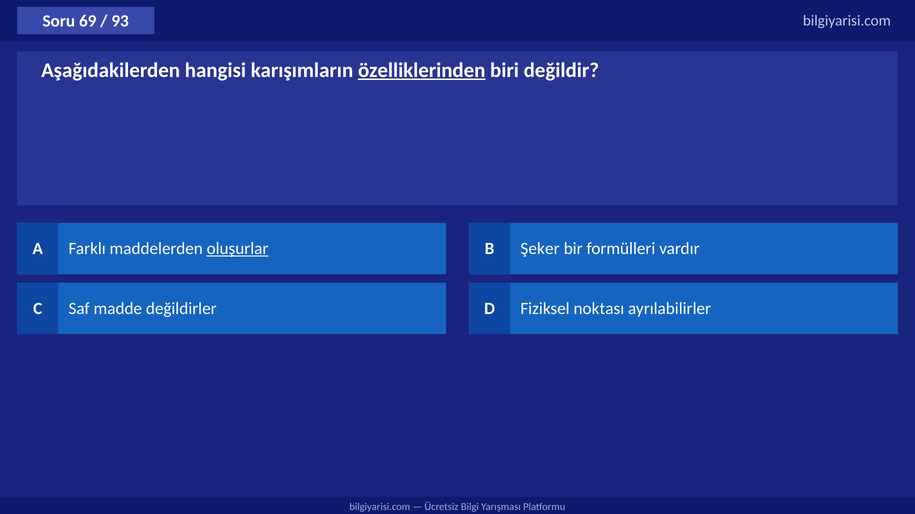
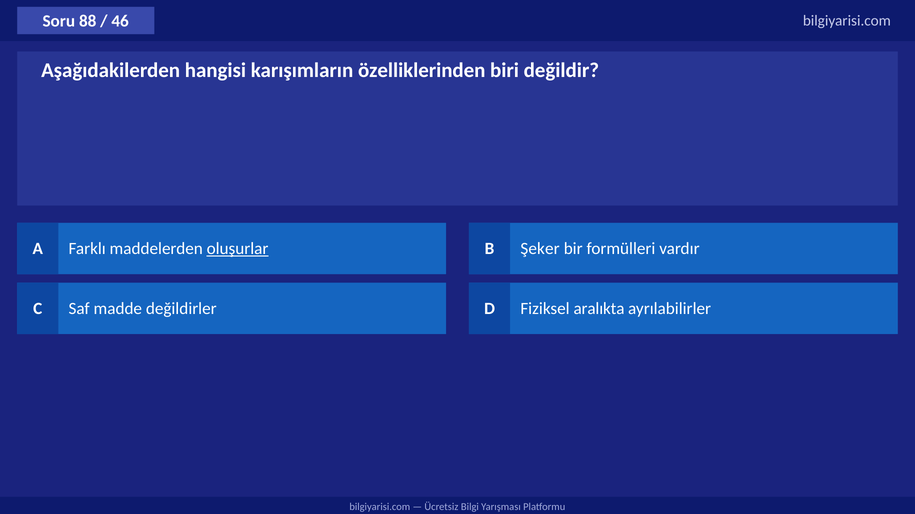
69: 69 -> 88
93: 93 -> 46
özelliklerinden underline: present -> none
noktası: noktası -> aralıkta
